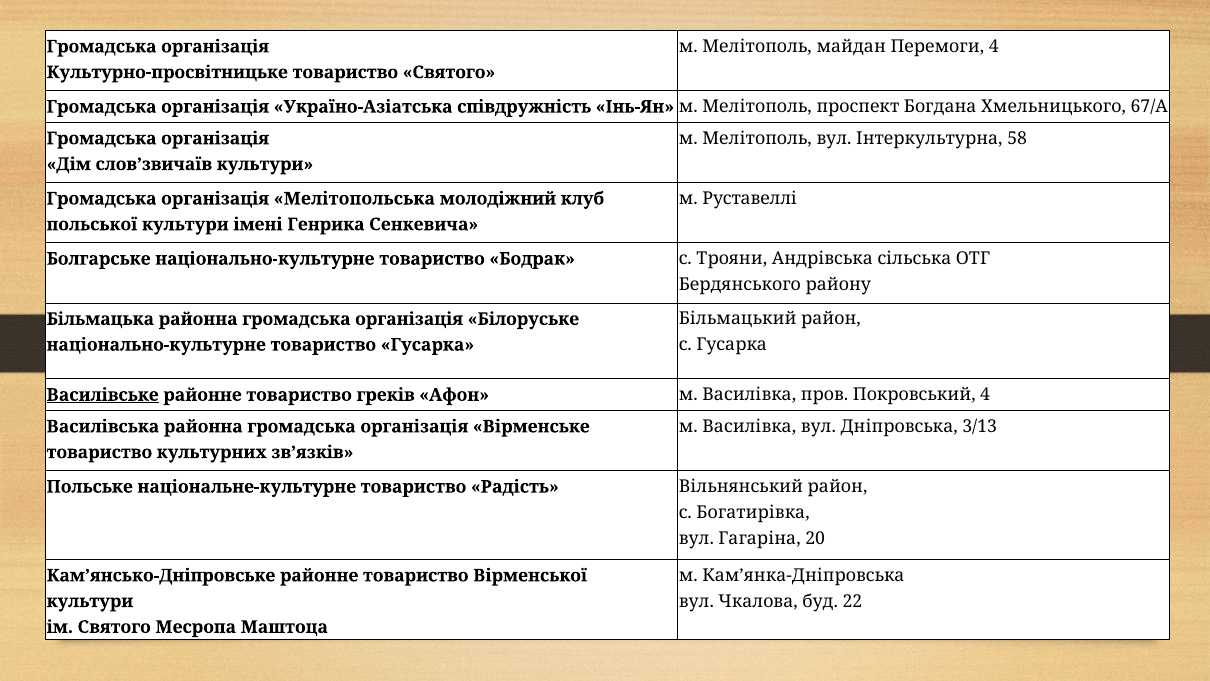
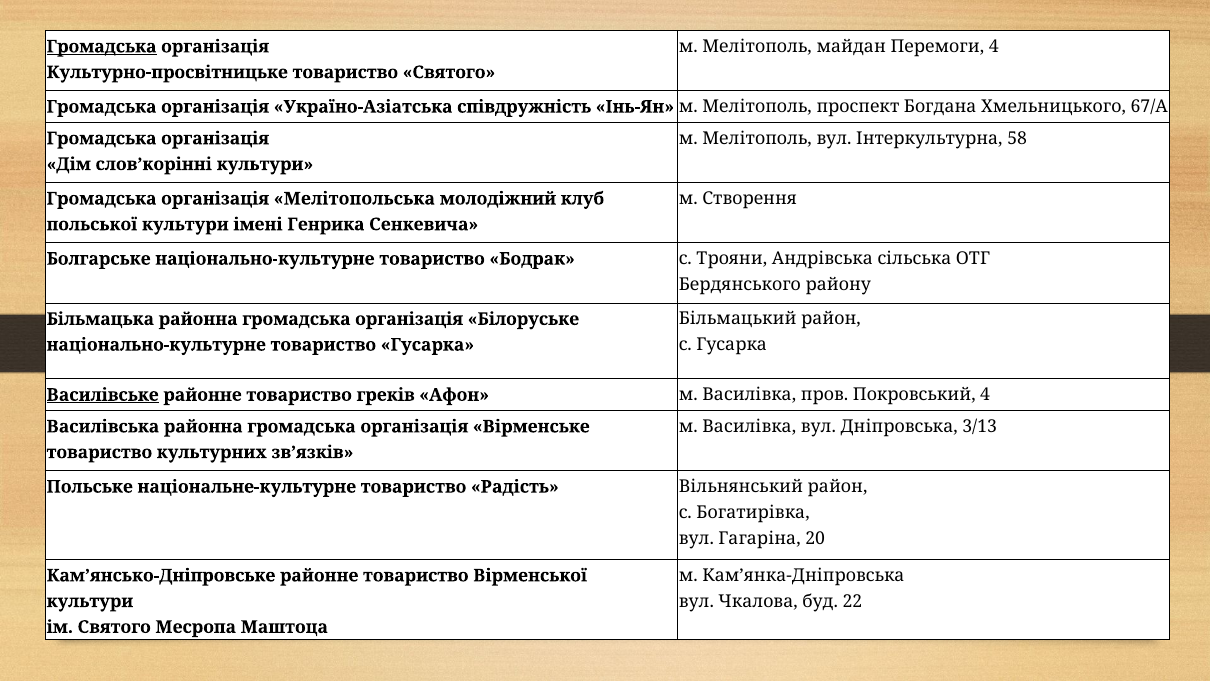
Громадська at (102, 47) underline: none -> present
слов’звичаїв: слов’звичаїв -> слов’корінні
Руставеллі: Руставеллі -> Створення
